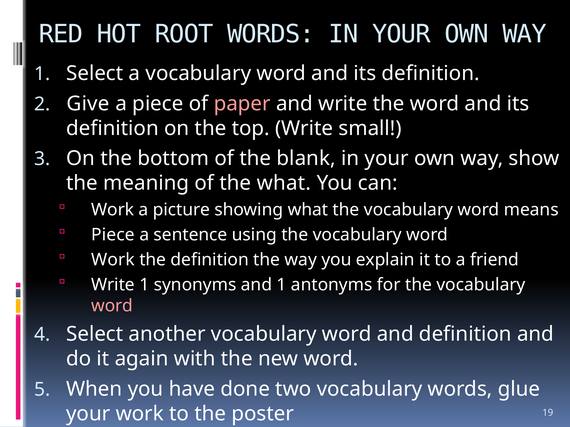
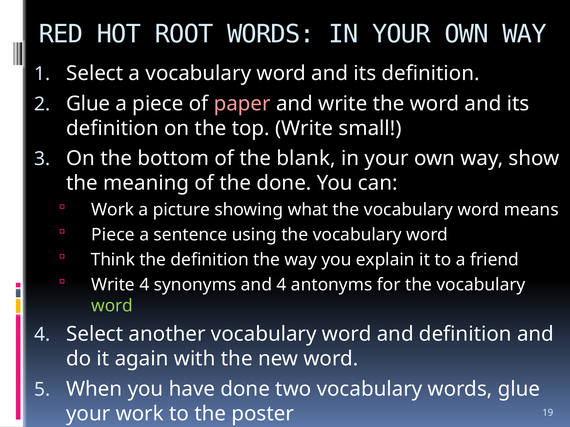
2 Give: Give -> Glue
the what: what -> done
Work at (113, 260): Work -> Think
Write 1: 1 -> 4
and 1: 1 -> 4
word at (112, 306) colour: pink -> light green
